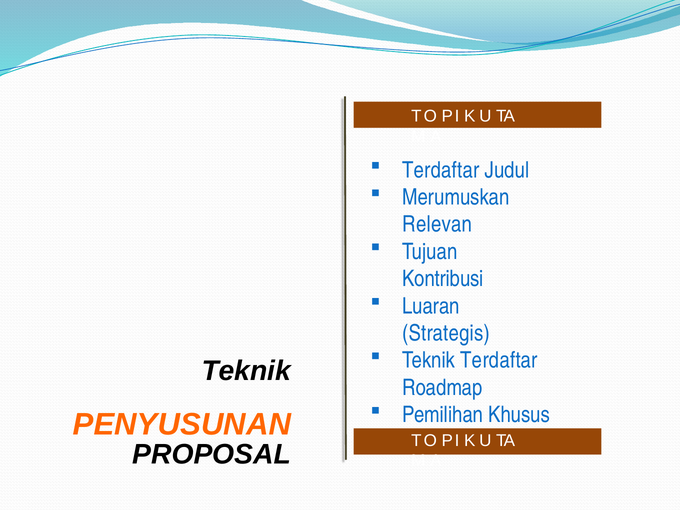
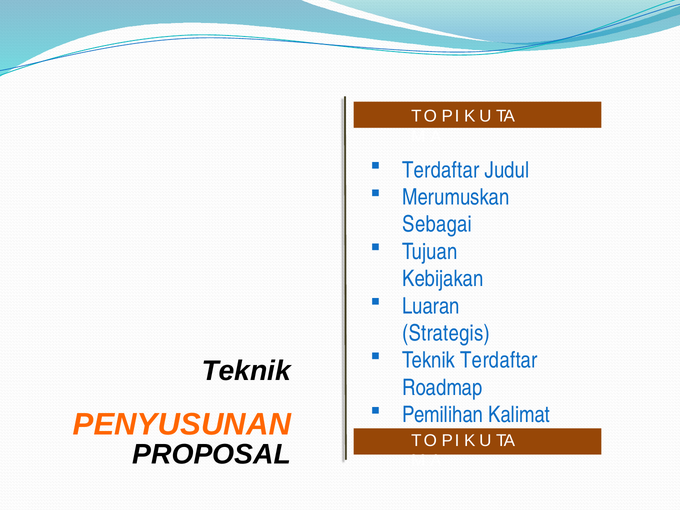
Relevan: Relevan -> Sebagai
Kontribusi: Kontribusi -> Kebijakan
Khusus: Khusus -> Kalimat
